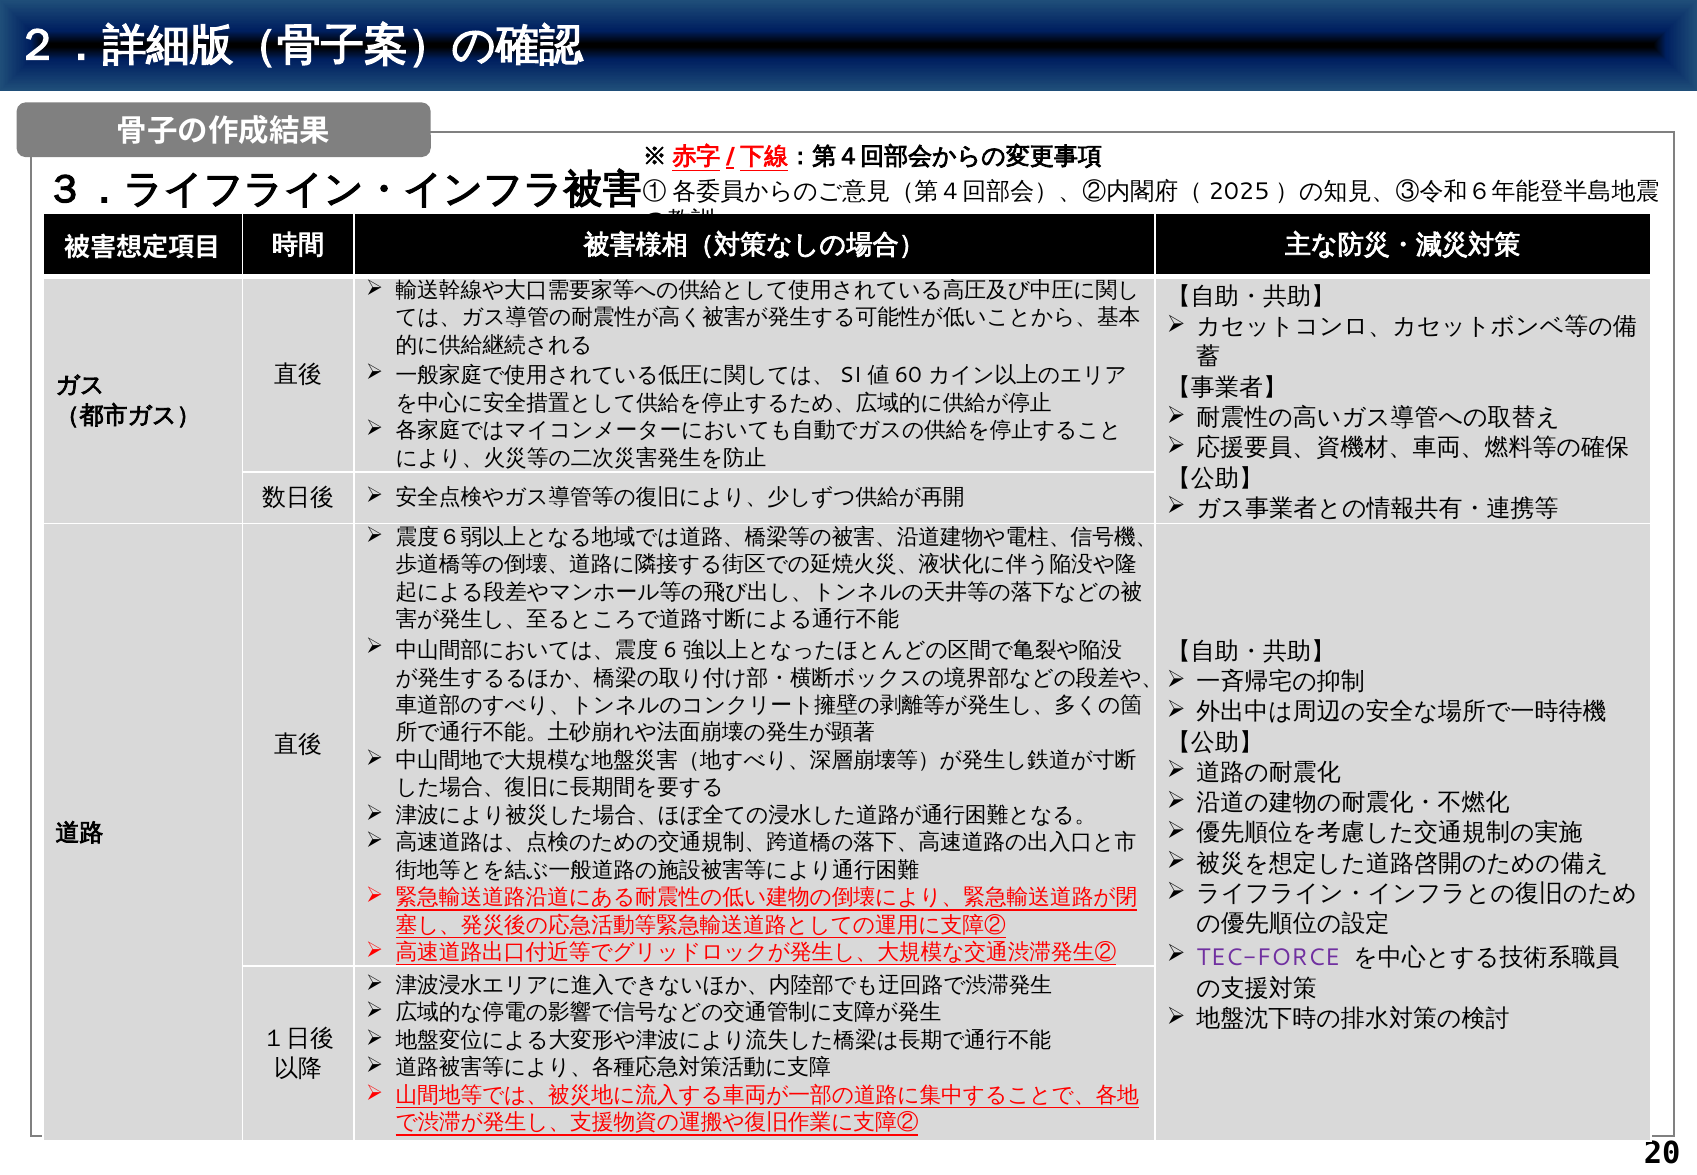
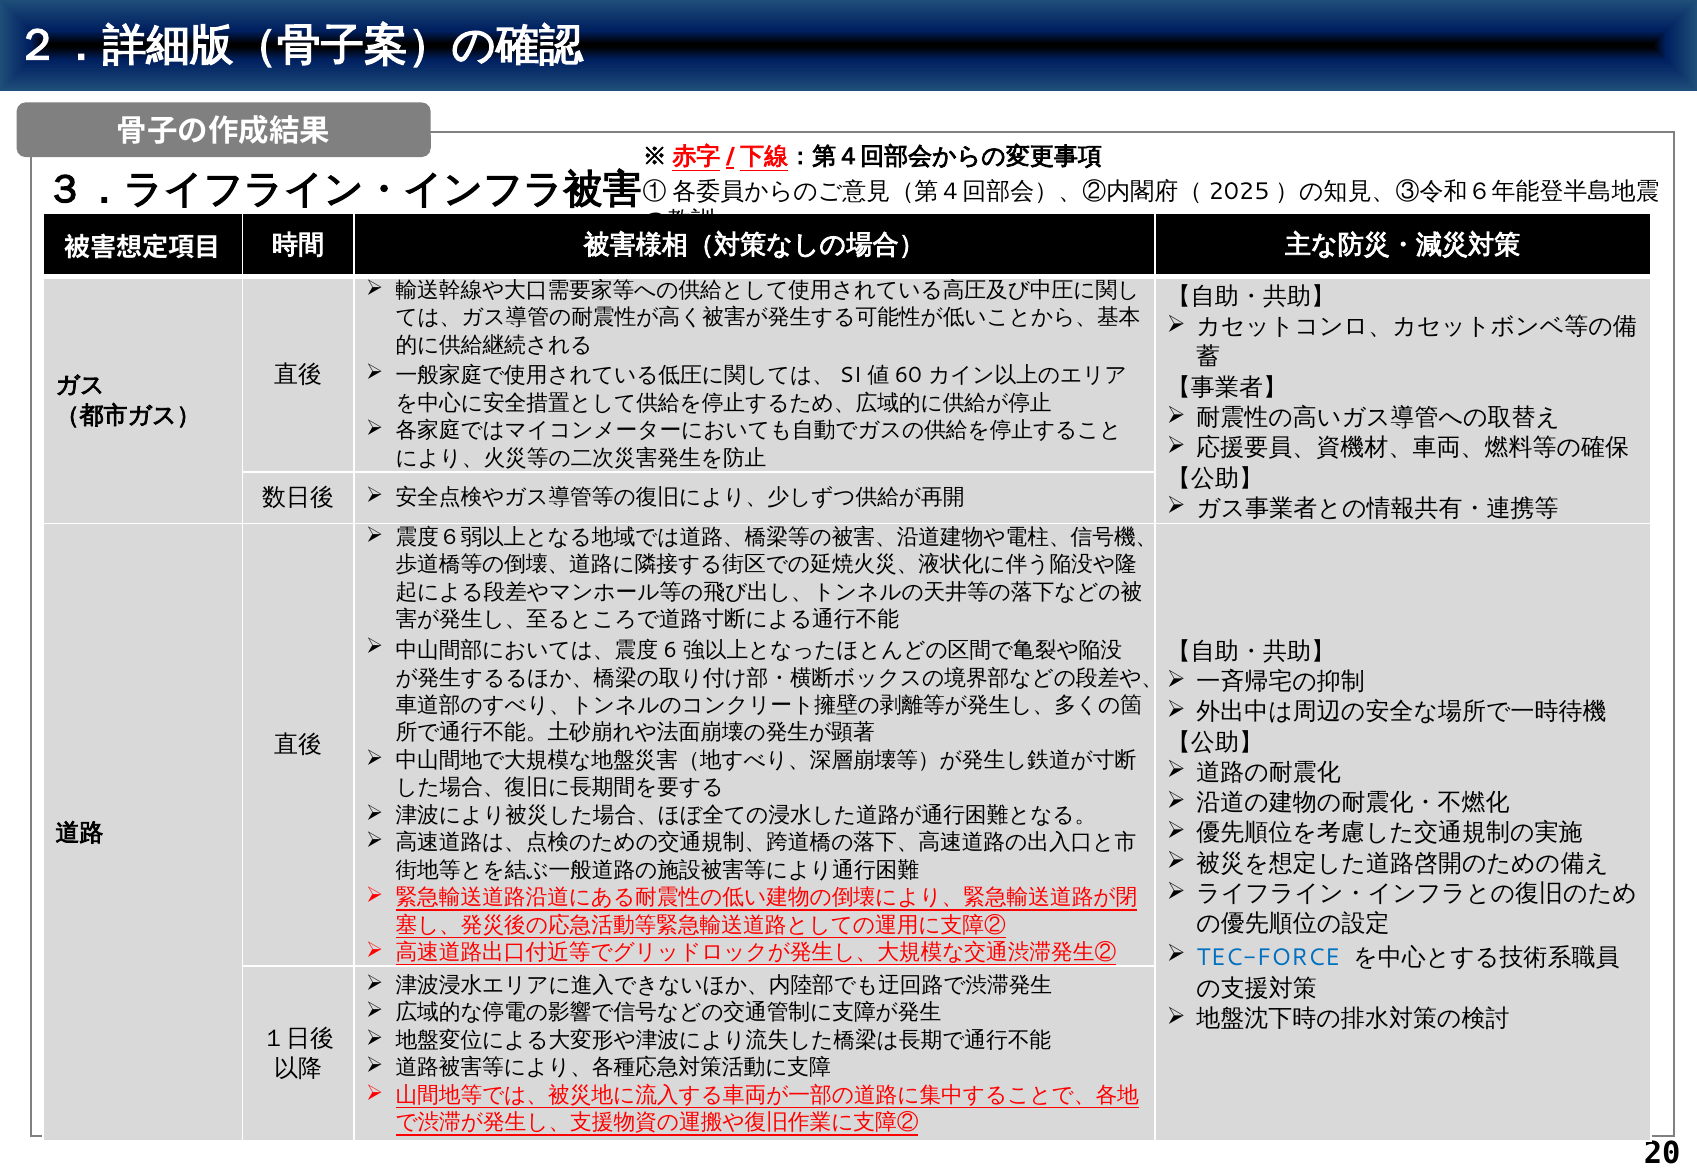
TEC-FORCE colour: purple -> blue
